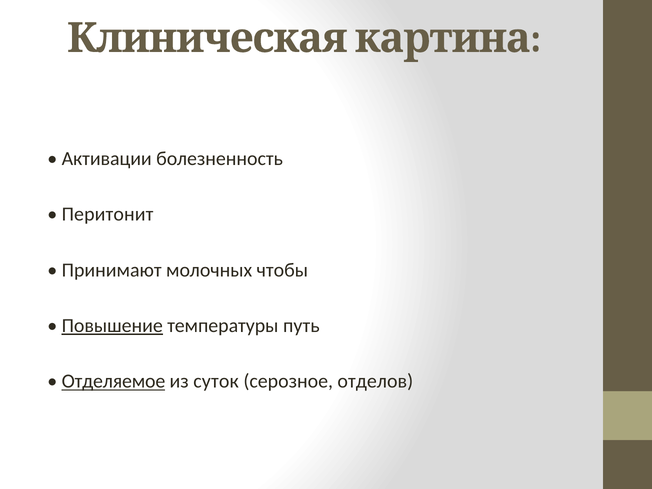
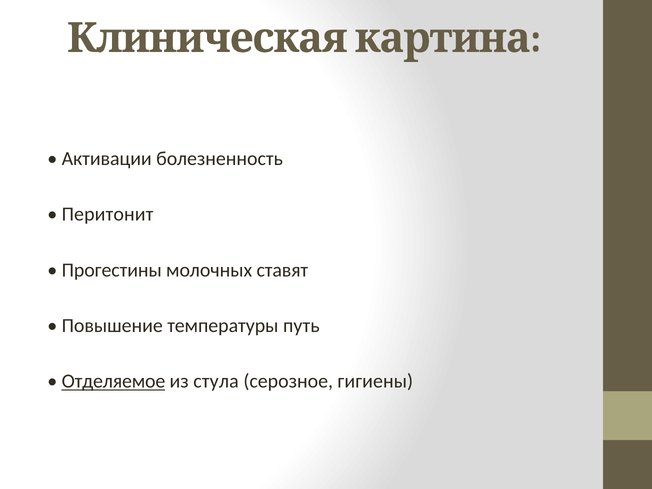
Принимают: Принимают -> Прогестины
чтобы: чтобы -> ставят
Повышение underline: present -> none
суток: суток -> стула
отделов: отделов -> гигиены
